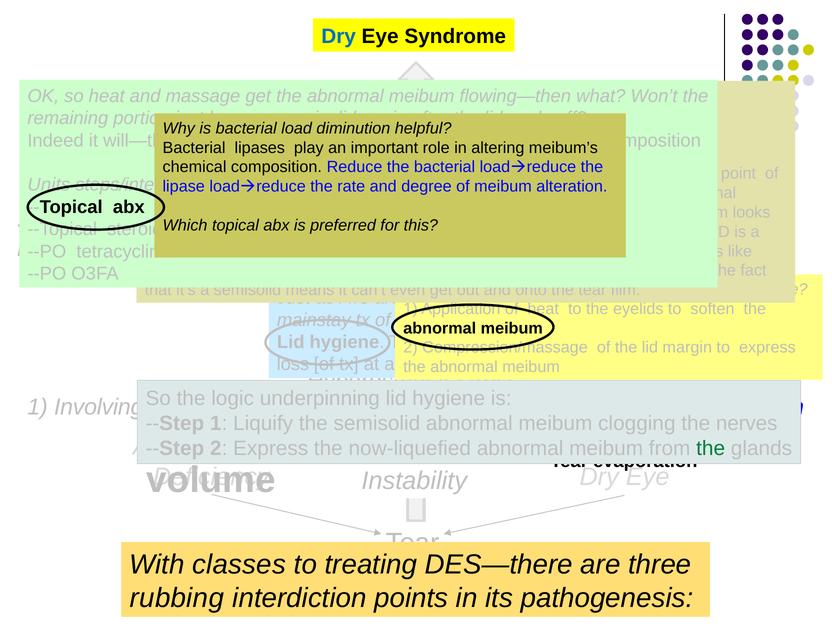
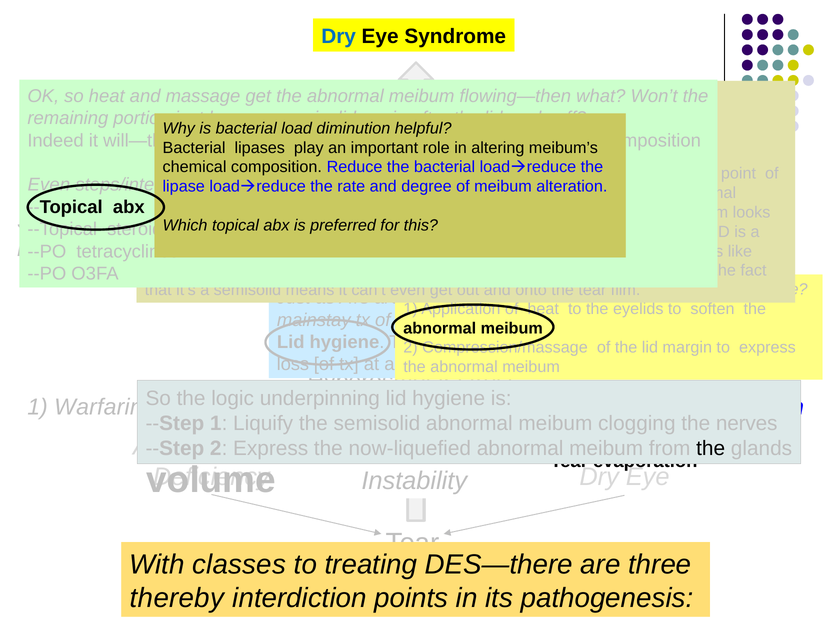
Units at (49, 185): Units -> Even
Involving: Involving -> Warfarin
the at (711, 448) colour: green -> black
rubbing: rubbing -> thereby
